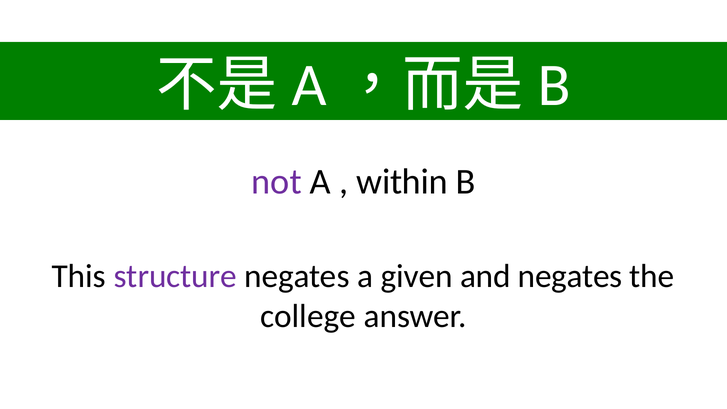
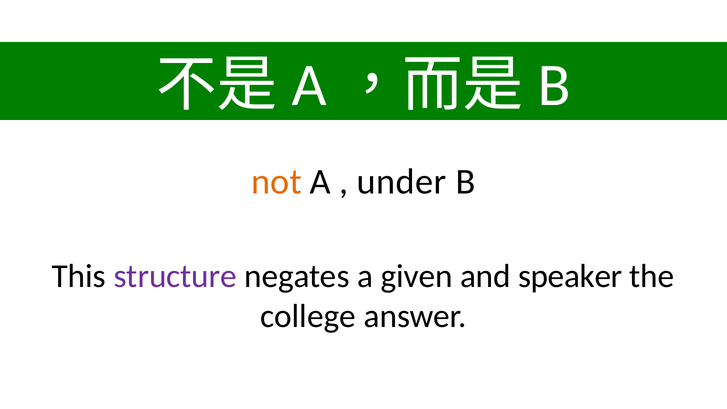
not colour: purple -> orange
within: within -> under
and negates: negates -> speaker
